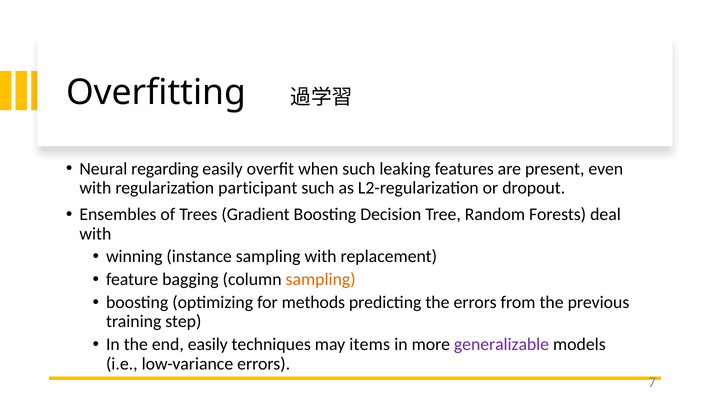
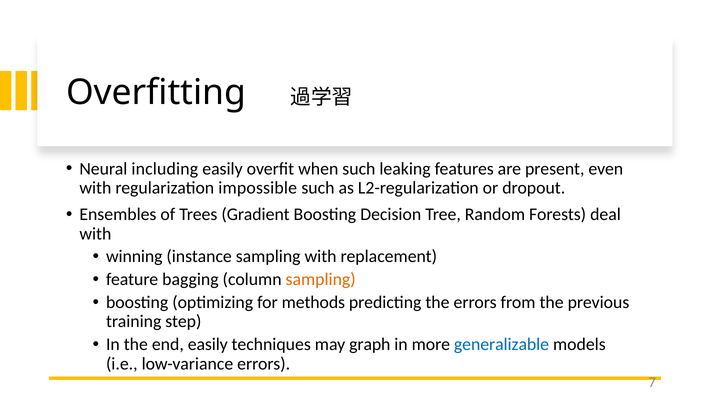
regarding: regarding -> including
participant: participant -> impossible
items: items -> graph
generalizable colour: purple -> blue
